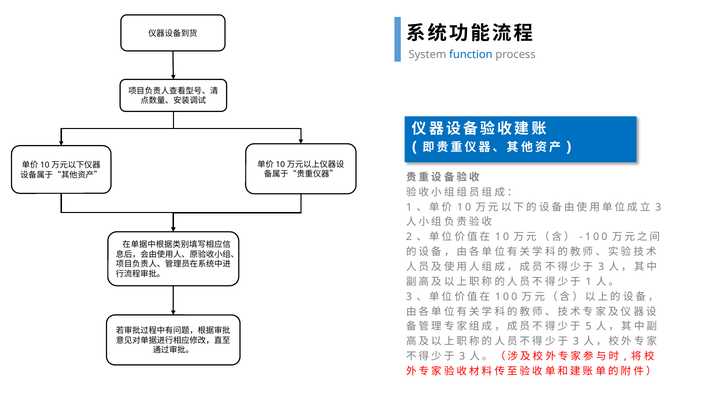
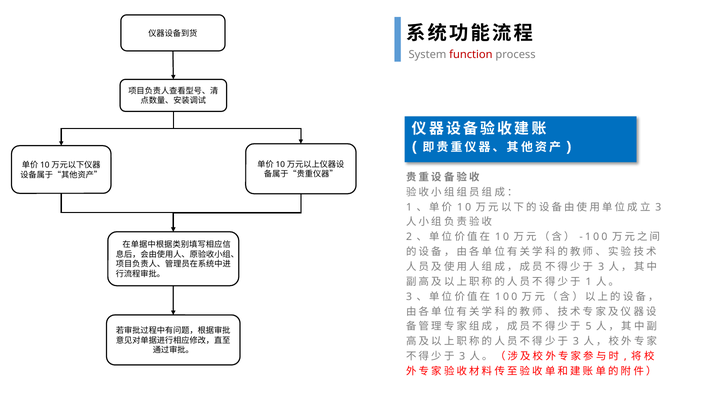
function colour: blue -> red
